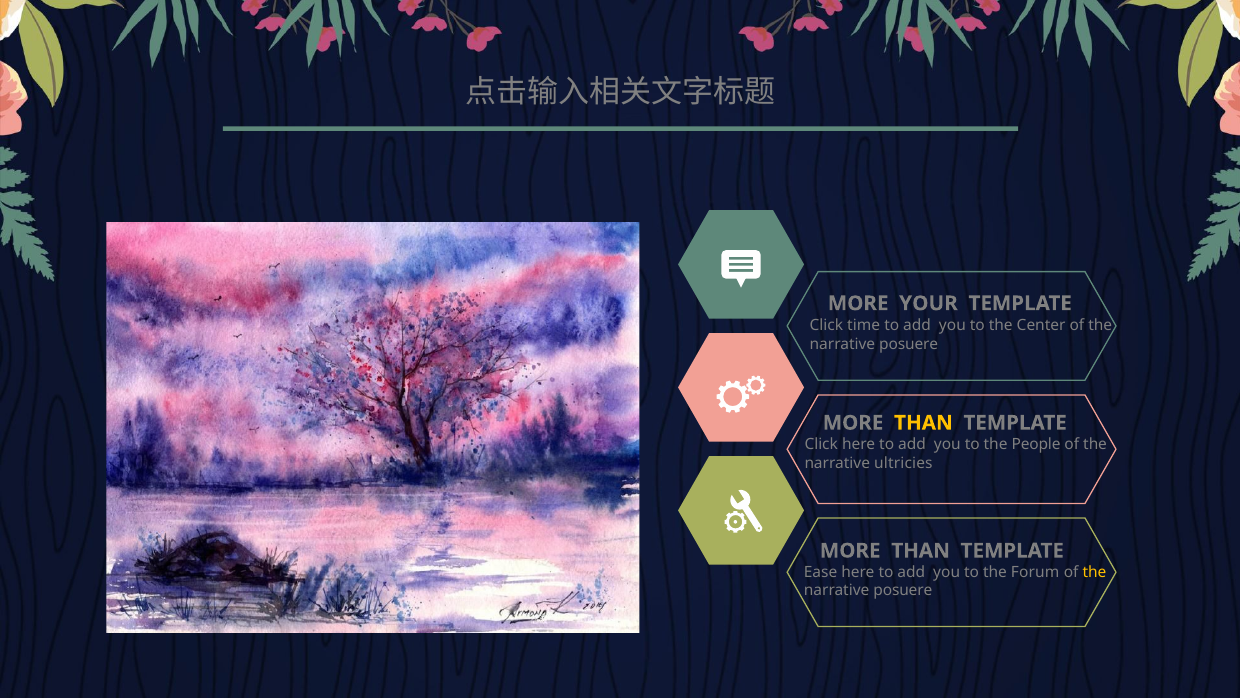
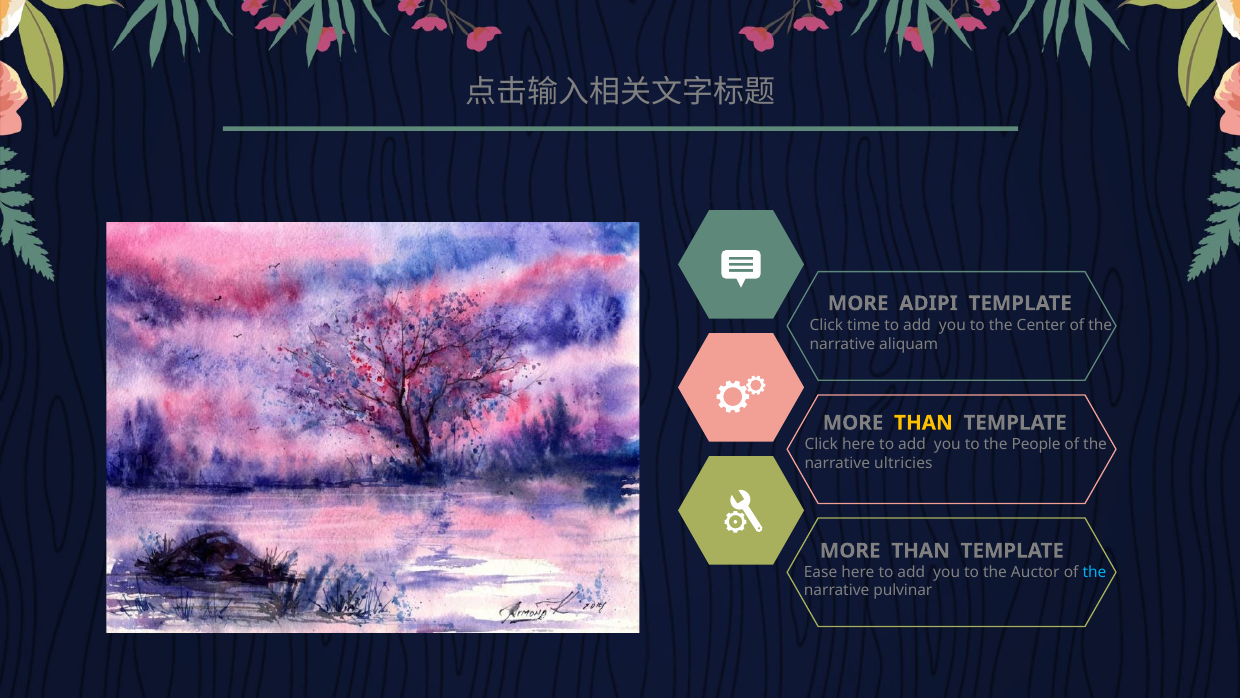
YOUR: YOUR -> ADIPI
posuere at (909, 344): posuere -> aliquam
Forum: Forum -> Auctor
the at (1094, 572) colour: yellow -> light blue
posuere at (903, 590): posuere -> pulvinar
